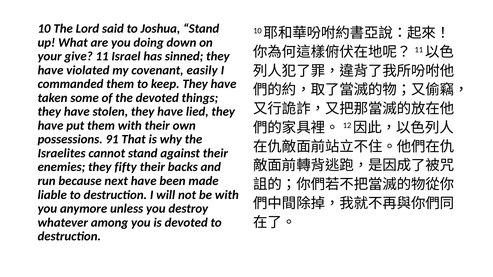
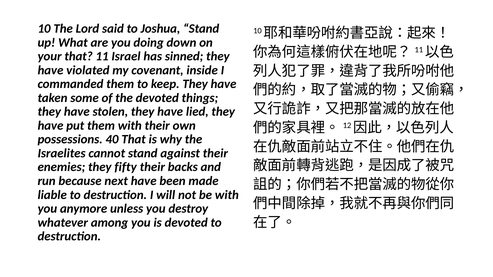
your give: give -> that
easily: easily -> inside
91: 91 -> 40
